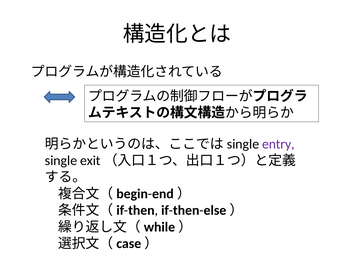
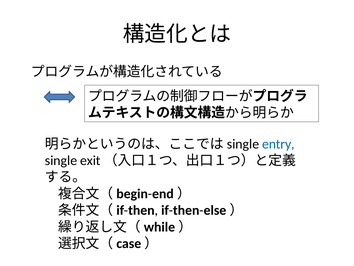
entry colour: purple -> blue
